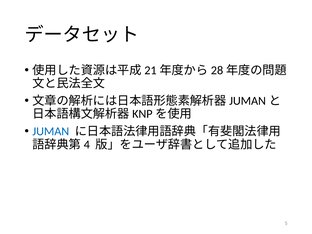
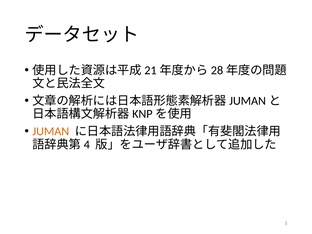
JUMAN colour: blue -> orange
